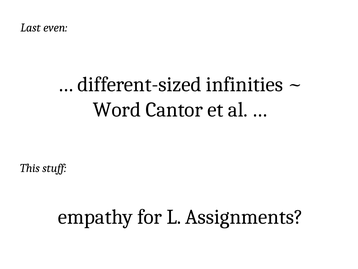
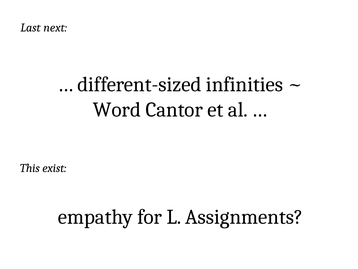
even: even -> next
stuff: stuff -> exist
